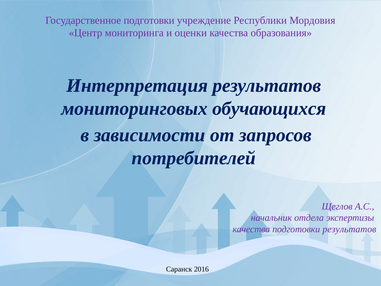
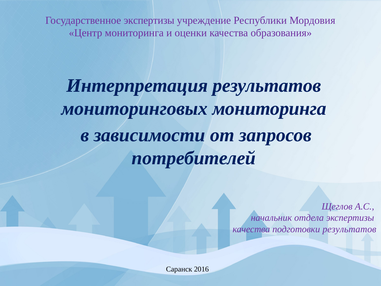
Государственное подготовки: подготовки -> экспертизы
мониторинговых обучающихся: обучающихся -> мониторинга
